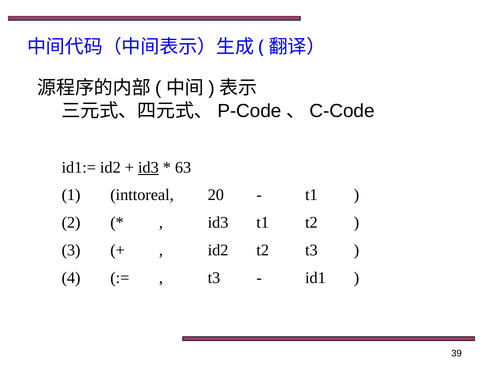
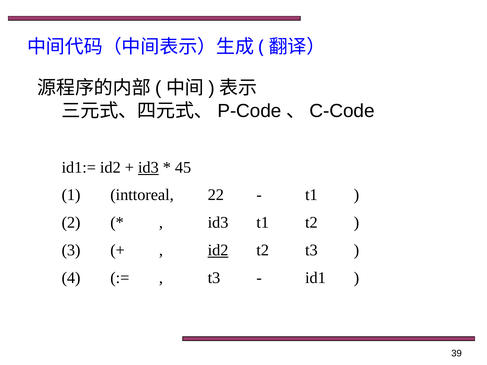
63: 63 -> 45
20: 20 -> 22
id2 at (218, 250) underline: none -> present
